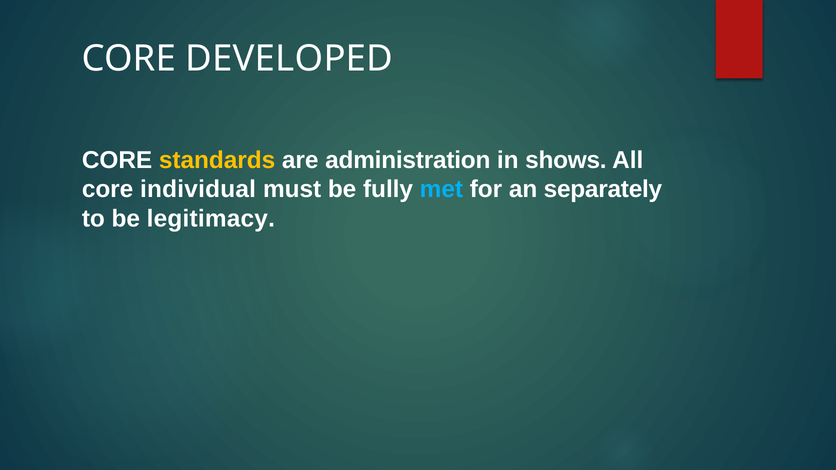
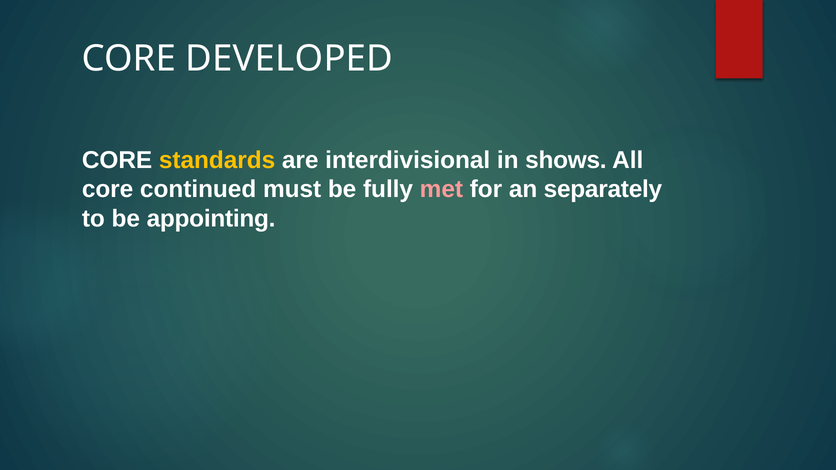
administration: administration -> interdivisional
individual: individual -> continued
met colour: light blue -> pink
legitimacy: legitimacy -> appointing
